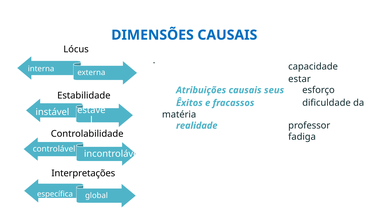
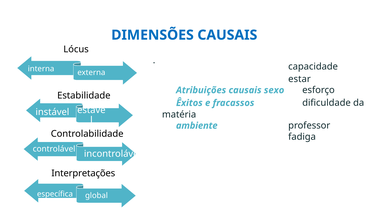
seus: seus -> sexo
realidade: realidade -> ambiente
